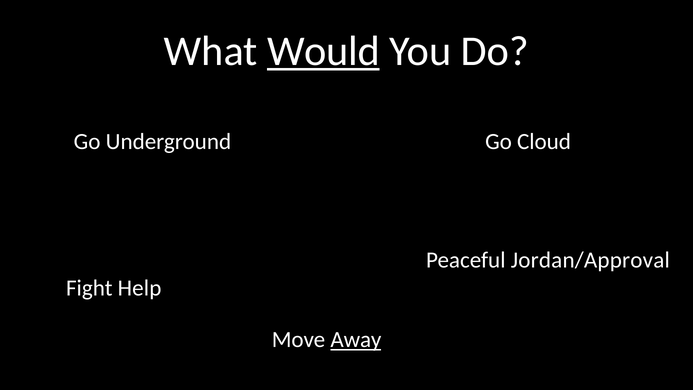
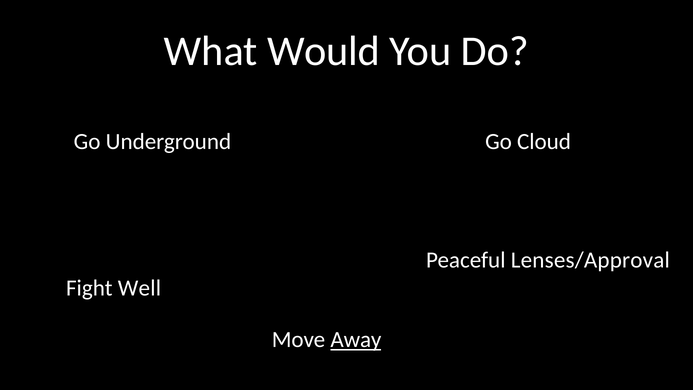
Would underline: present -> none
Jordan/Approval: Jordan/Approval -> Lenses/Approval
Help: Help -> Well
